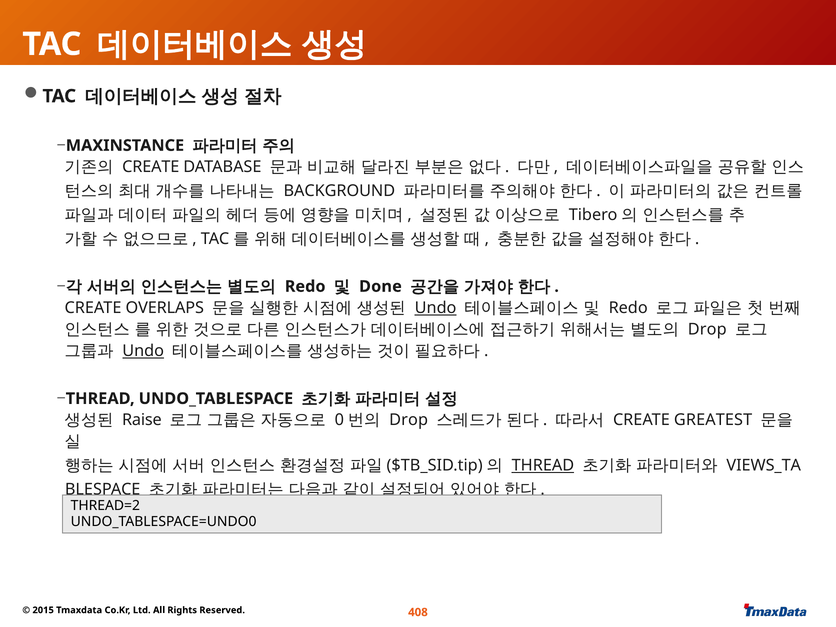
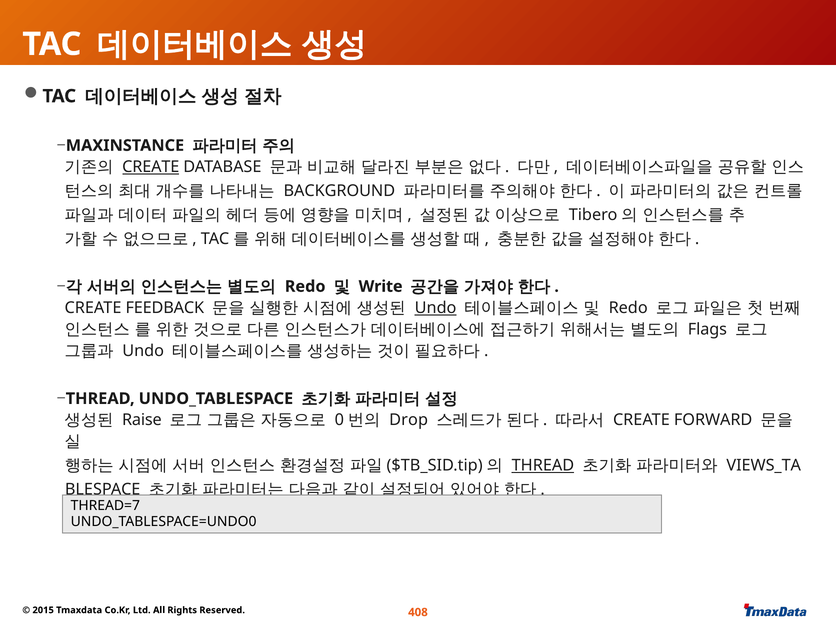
CREATE at (151, 167) underline: none -> present
Done: Done -> Write
OVERLAPS: OVERLAPS -> FEEDBACK
Drop at (707, 329): Drop -> Flags
Undo at (143, 351) underline: present -> none
GREATEST: GREATEST -> FORWARD
THREAD=2: THREAD=2 -> THREAD=7
